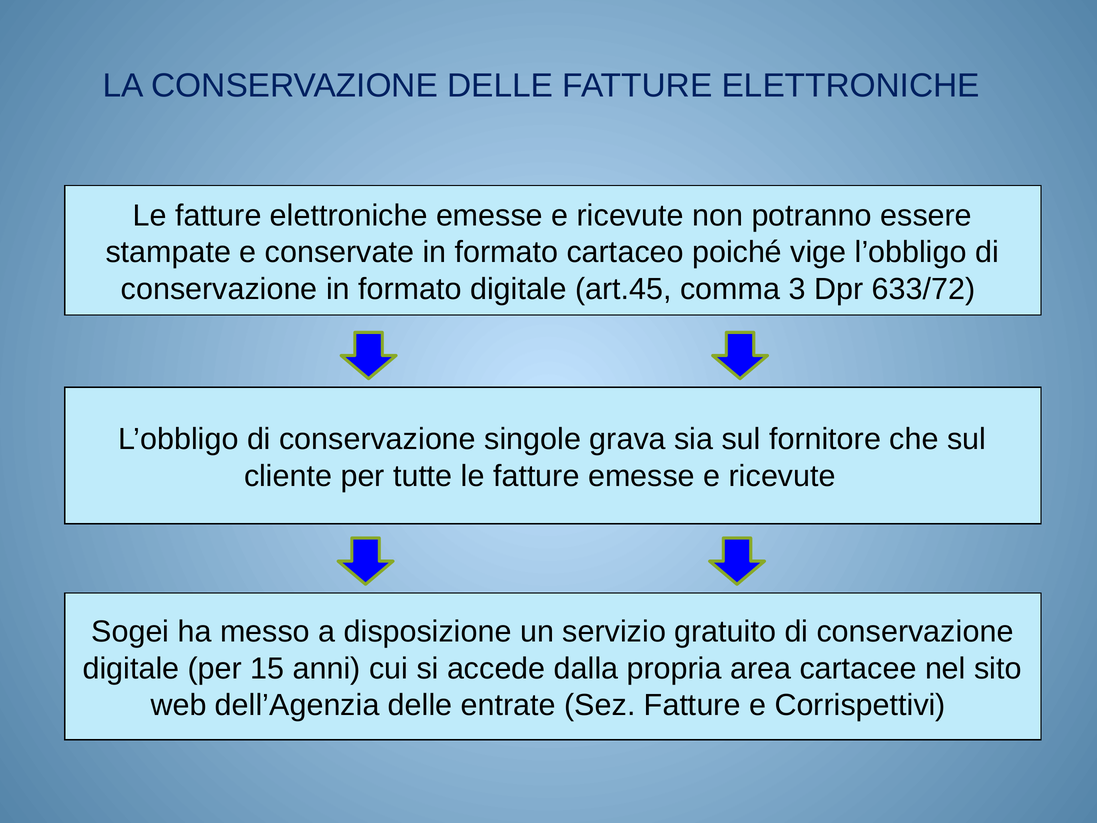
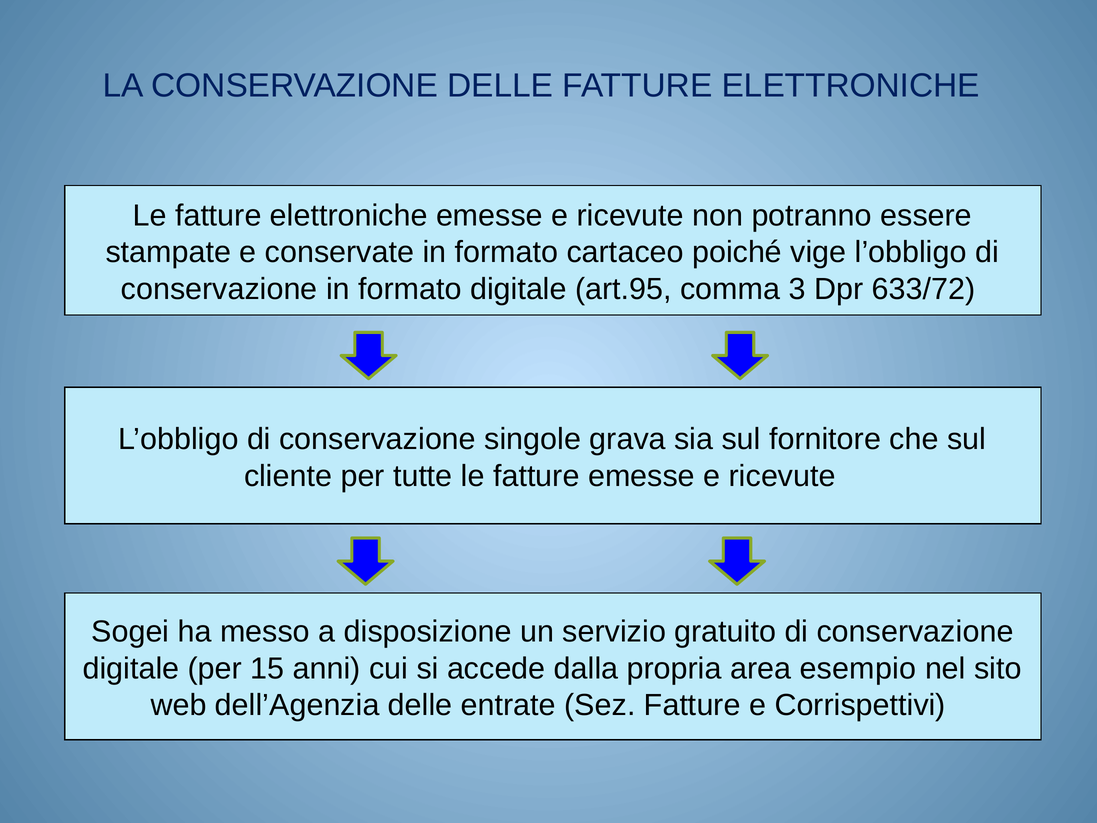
art.45: art.45 -> art.95
cartacee: cartacee -> esempio
